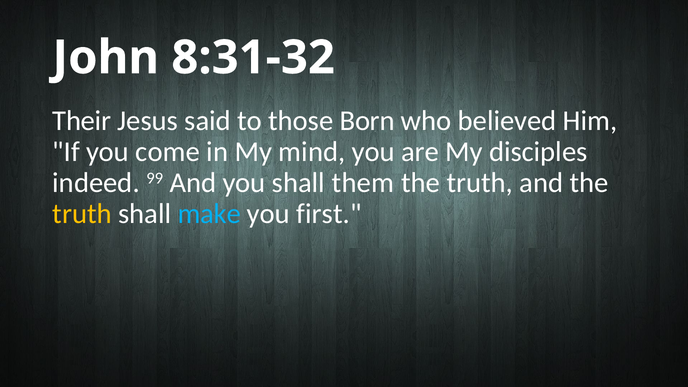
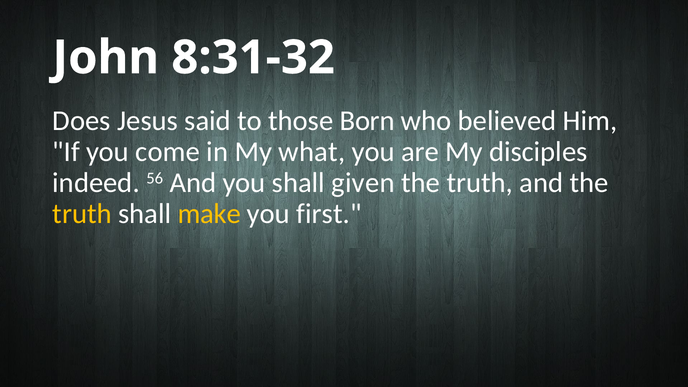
Their: Their -> Does
mind: mind -> what
99: 99 -> 56
them: them -> given
make colour: light blue -> yellow
